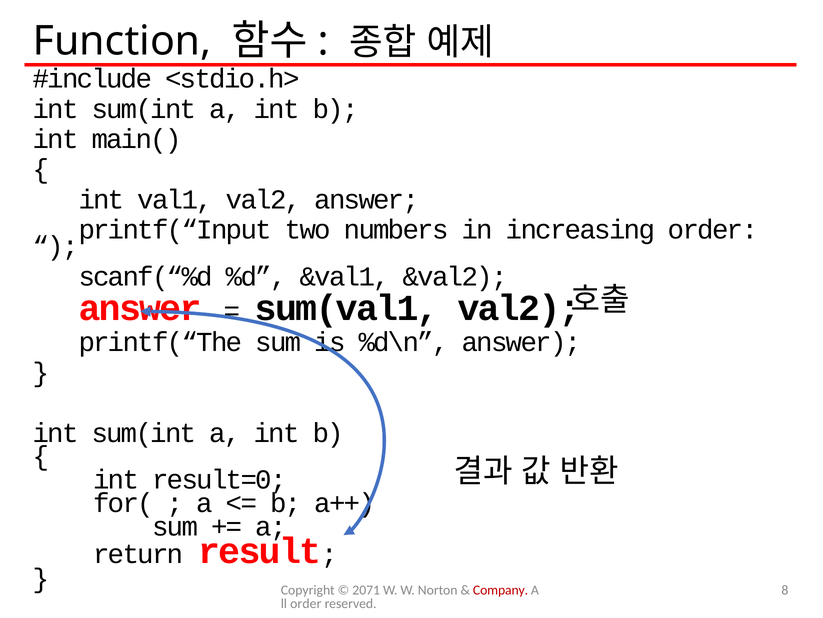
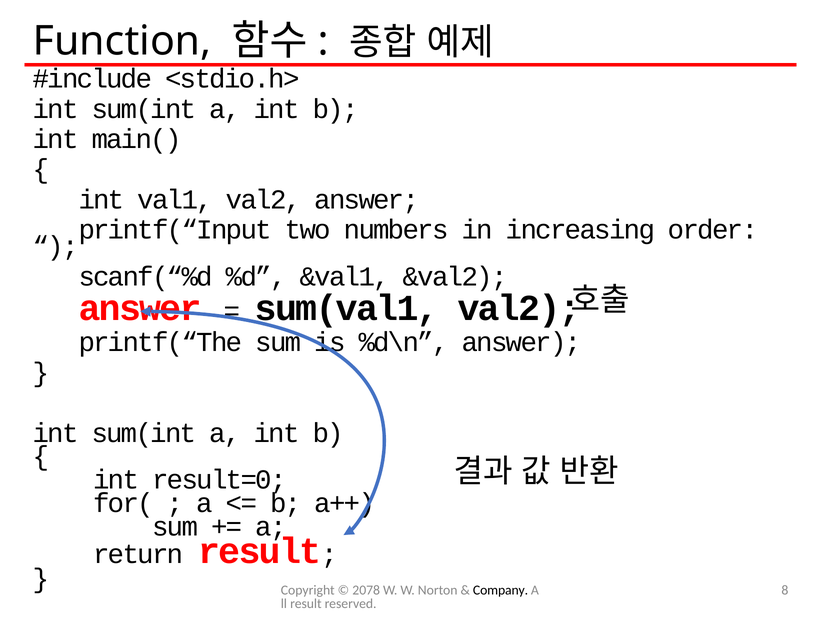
2071: 2071 -> 2078
Company colour: red -> black
order at (306, 603): order -> result
